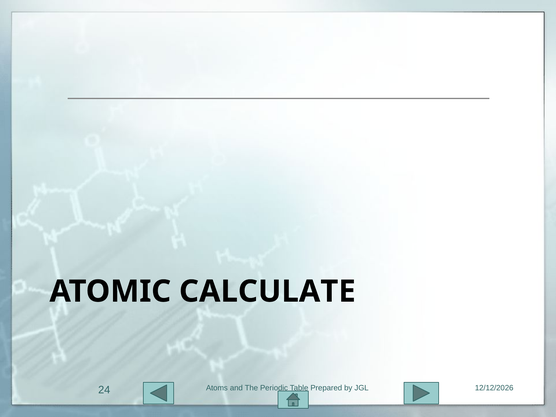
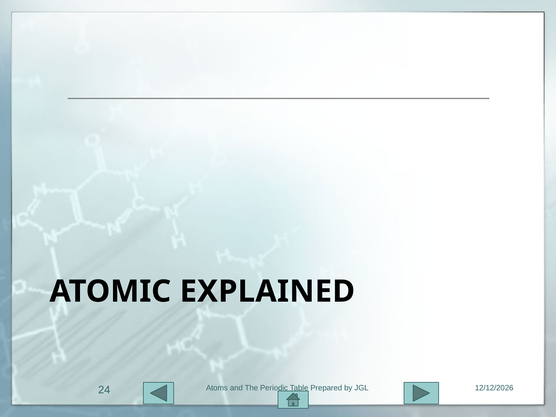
CALCULATE: CALCULATE -> EXPLAINED
